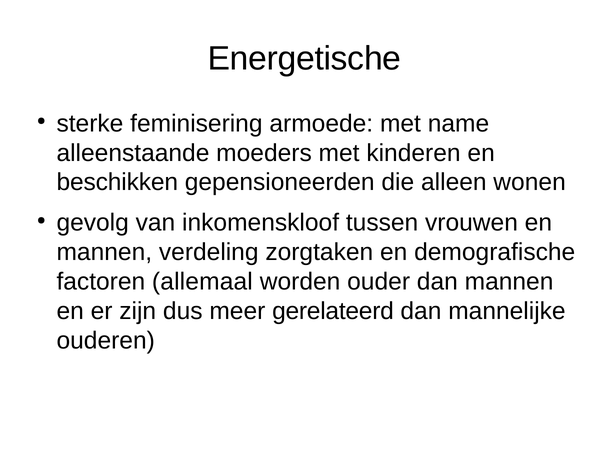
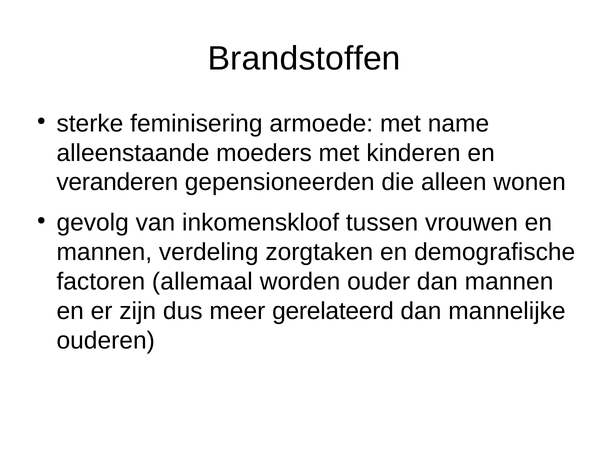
Energetische: Energetische -> Brandstoffen
beschikken: beschikken -> veranderen
